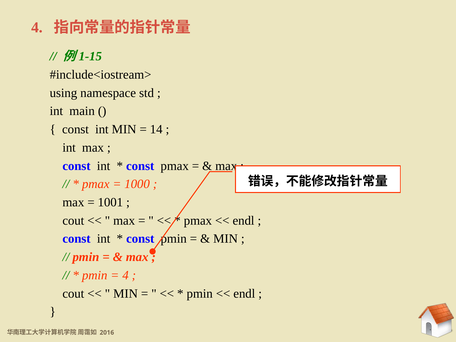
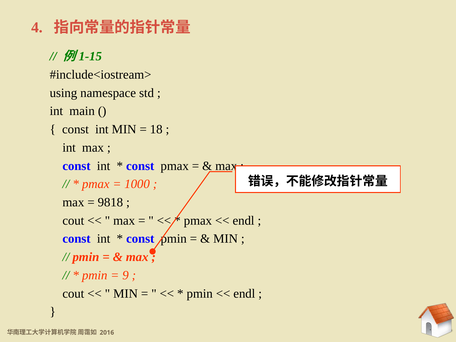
14: 14 -> 18
1001: 1001 -> 9818
4 at (126, 275): 4 -> 9
